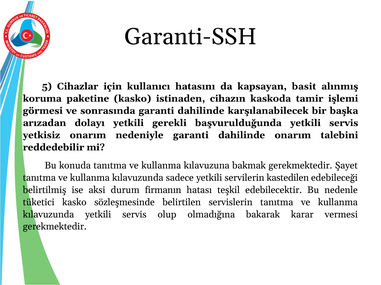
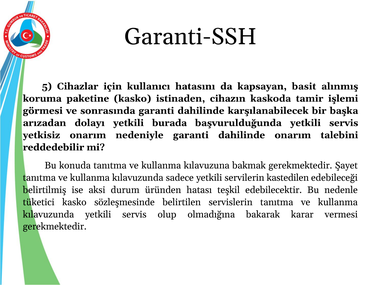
gerekli: gerekli -> burada
firmanın: firmanın -> üründen
